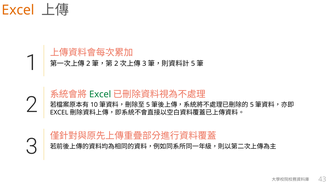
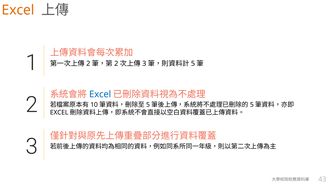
Excel at (100, 94) colour: green -> blue
